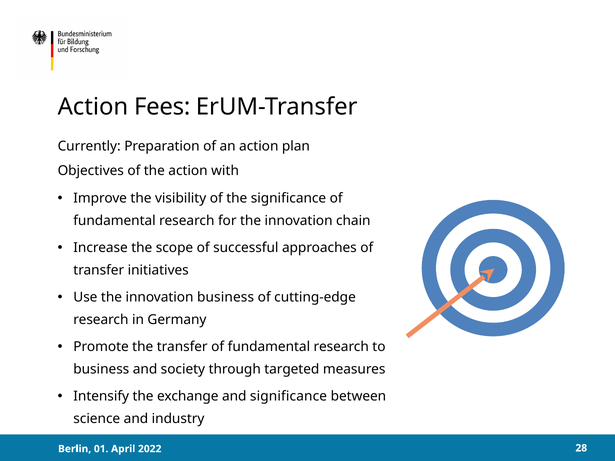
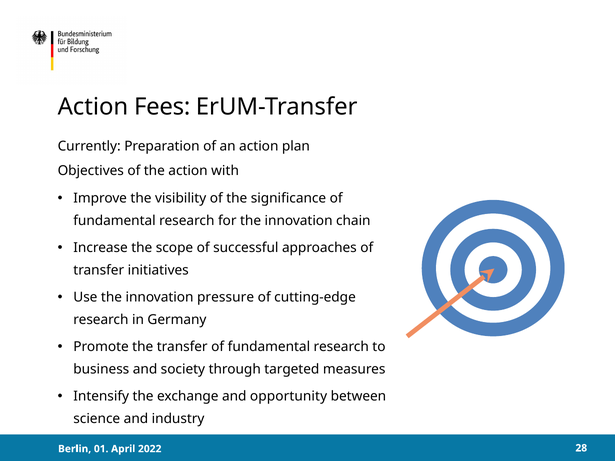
innovation business: business -> pressure
and significance: significance -> opportunity
